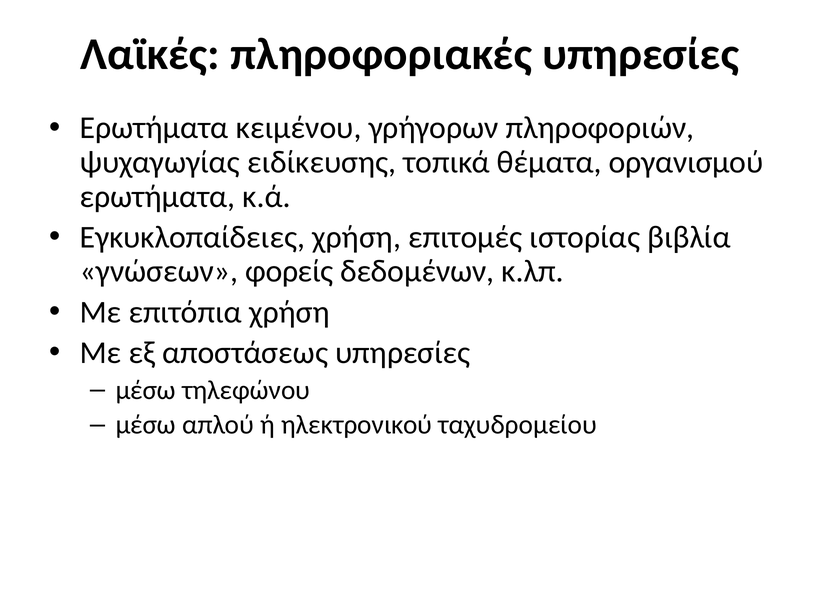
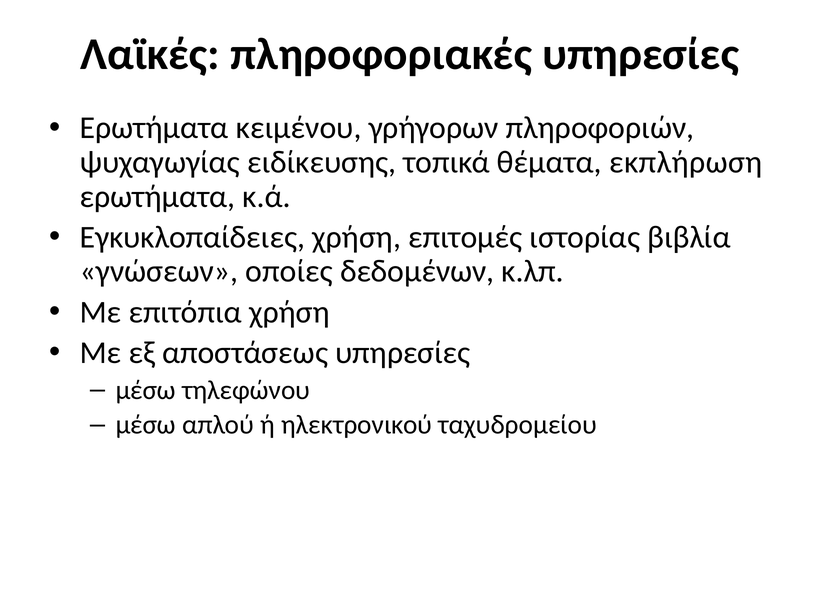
οργανισμού: οργανισμού -> εκπλήρωση
φορείς: φορείς -> οποίες
